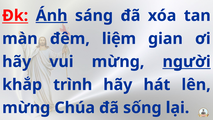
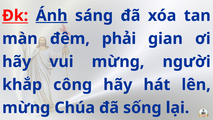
liệm: liệm -> phải
người underline: present -> none
trình: trình -> công
